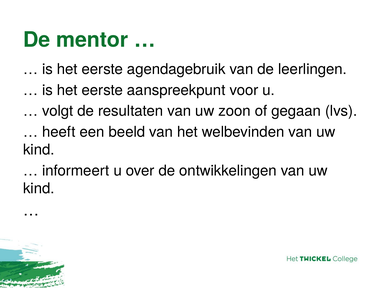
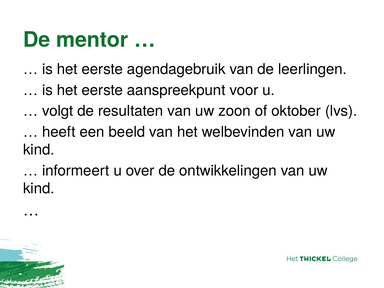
gegaan: gegaan -> oktober
